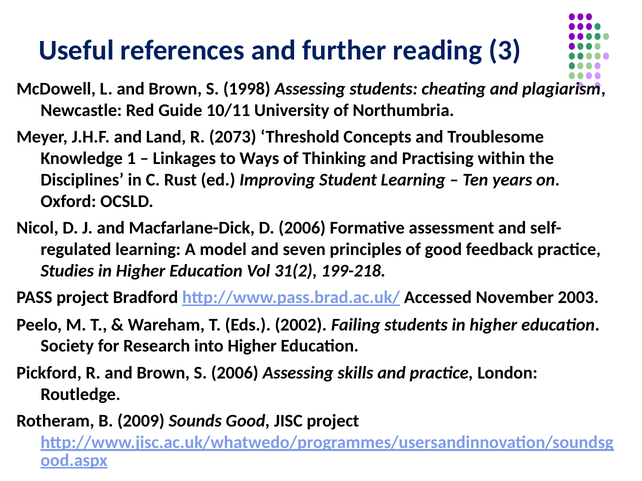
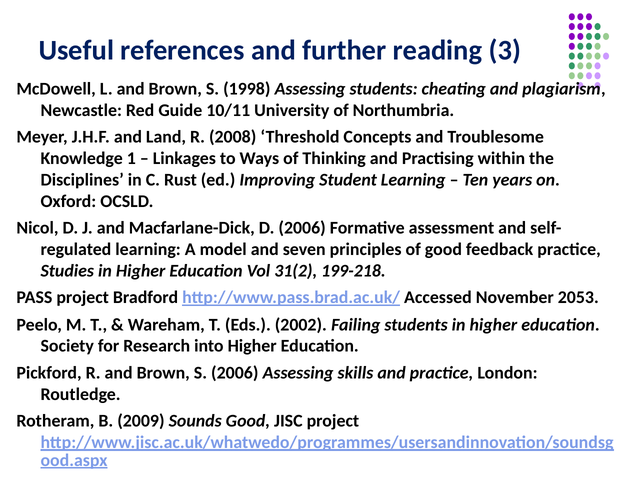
2073: 2073 -> 2008
2003: 2003 -> 2053
